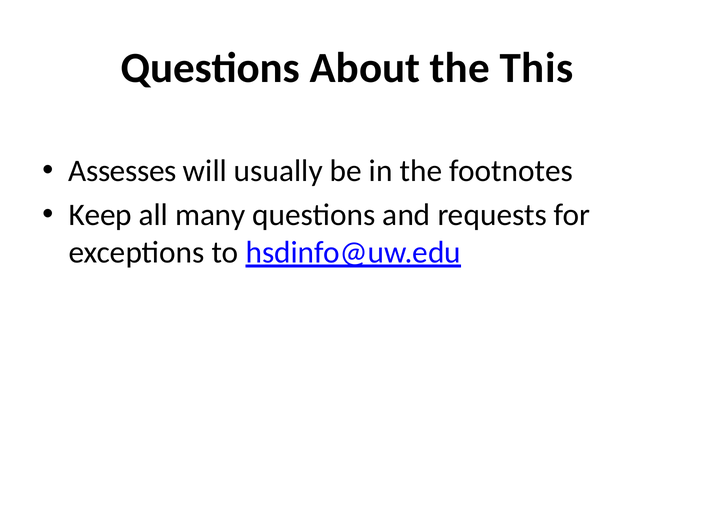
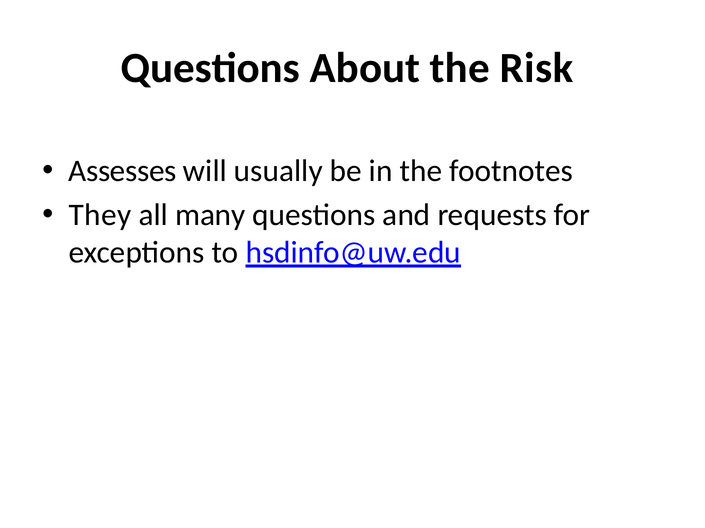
This: This -> Risk
Keep: Keep -> They
